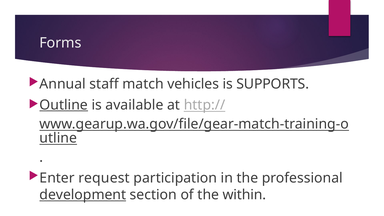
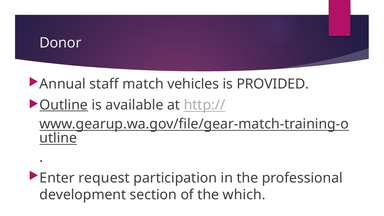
Forms: Forms -> Donor
SUPPORTS: SUPPORTS -> PROVIDED
development underline: present -> none
within: within -> which
